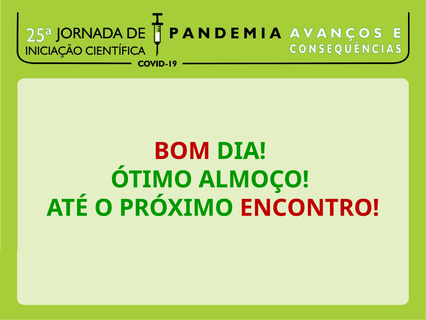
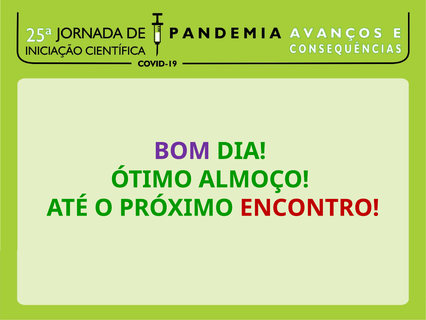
BOM colour: red -> purple
